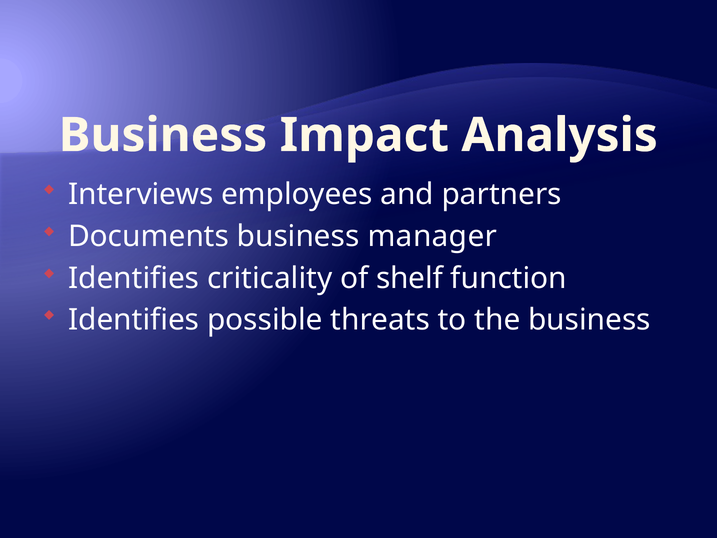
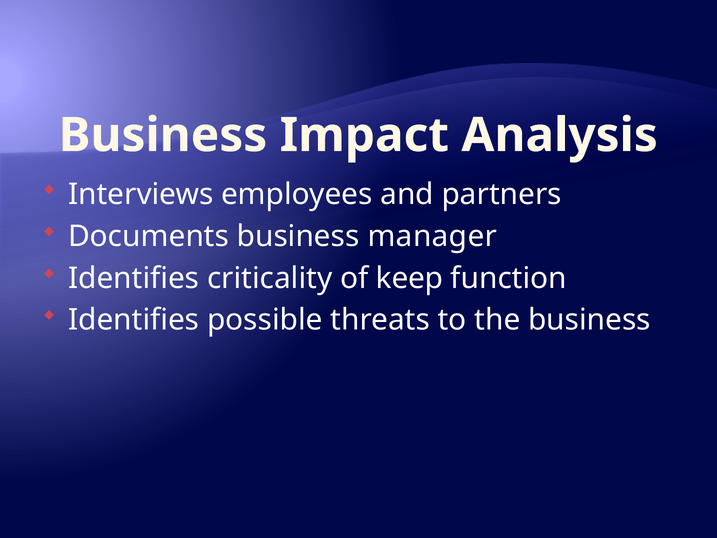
shelf: shelf -> keep
